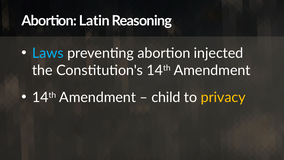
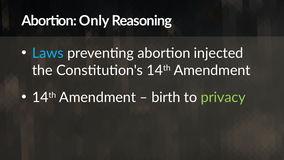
Latin: Latin -> Only
child: child -> birth
privacy colour: yellow -> light green
